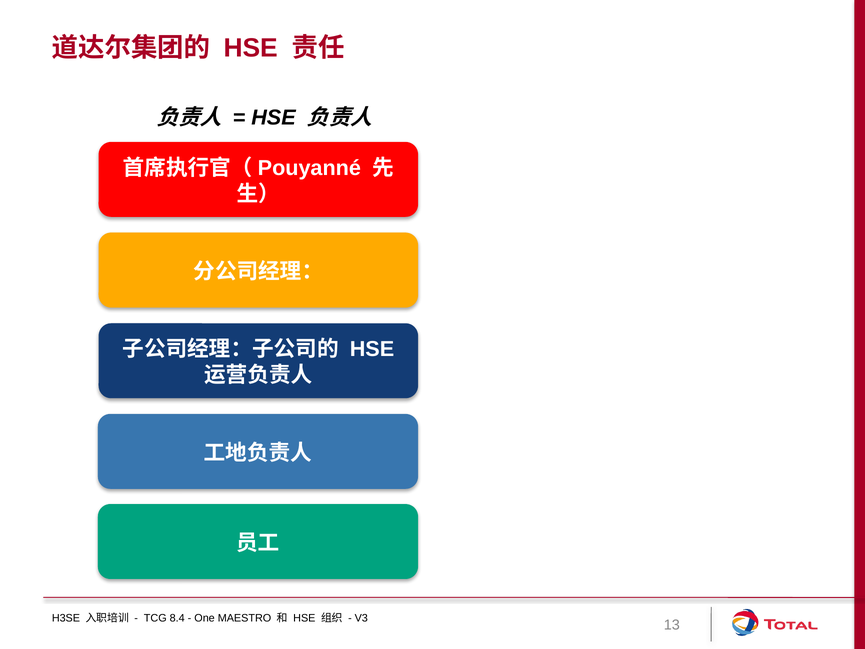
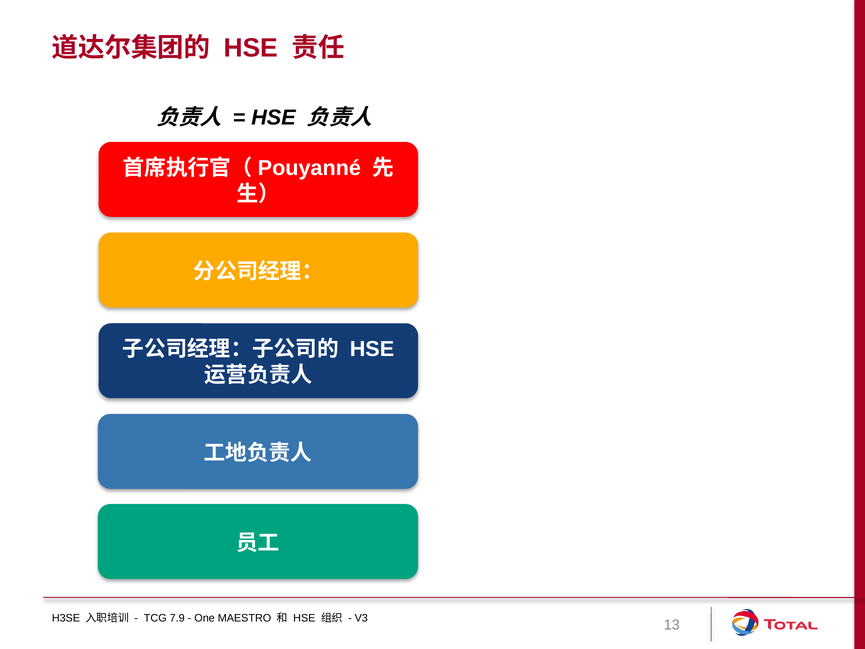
8.4: 8.4 -> 7.9
